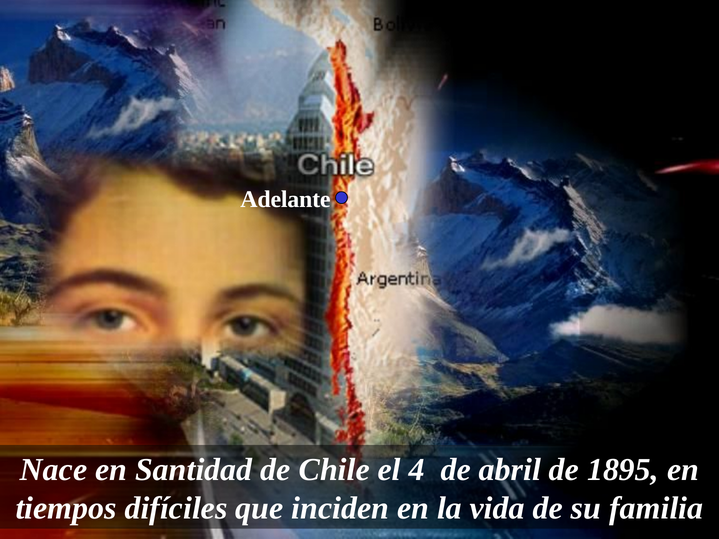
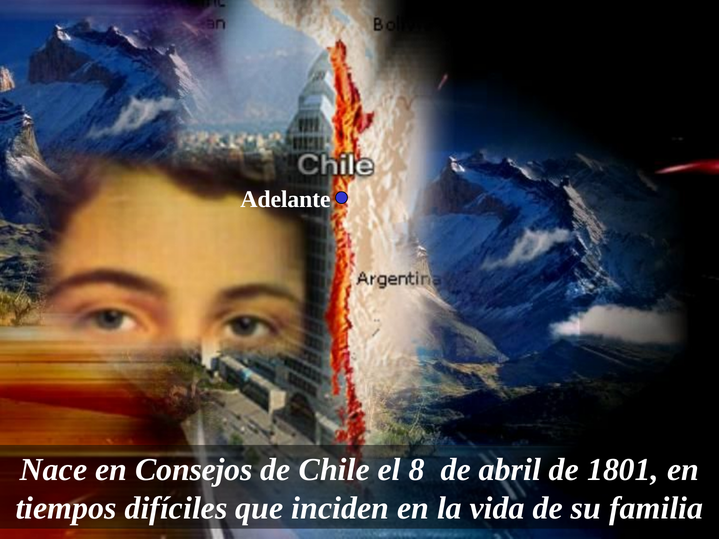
Santidad: Santidad -> Consejos
4: 4 -> 8
1895: 1895 -> 1801
